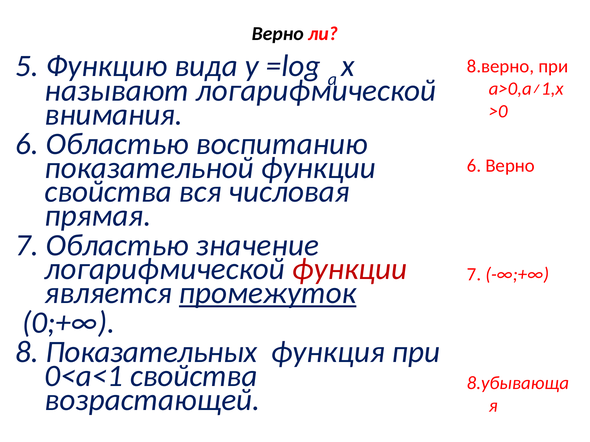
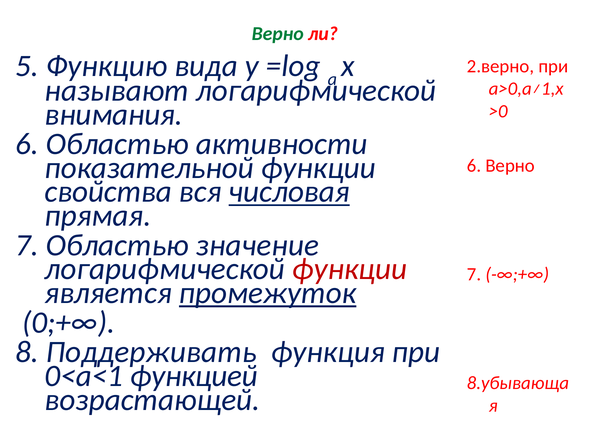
Верно at (278, 34) colour: black -> green
8.верно: 8.верно -> 2.верно
воспитанию: воспитанию -> активности
числовая underline: none -> present
Показательных: Показательных -> Поддерживать
0<а<1 свойства: свойства -> функцией
